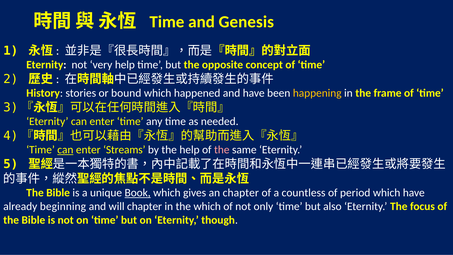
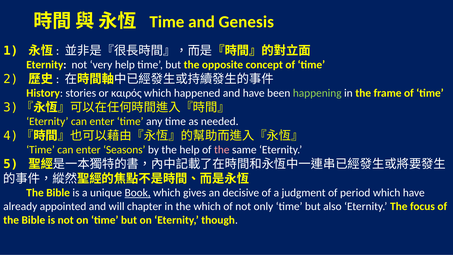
bound: bound -> καιρός
happening colour: yellow -> light green
can at (65, 150) underline: present -> none
Streams: Streams -> Seasons
an chapter: chapter -> decisive
countless: countless -> judgment
beginning: beginning -> appointed
